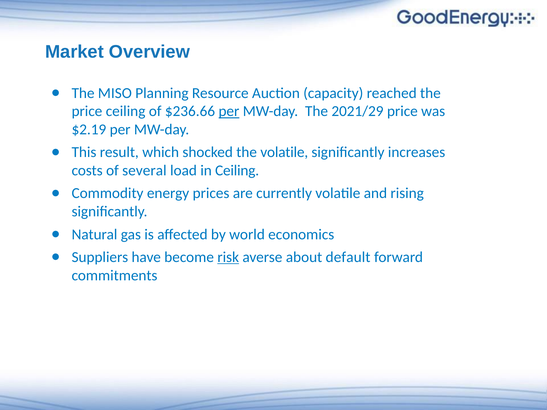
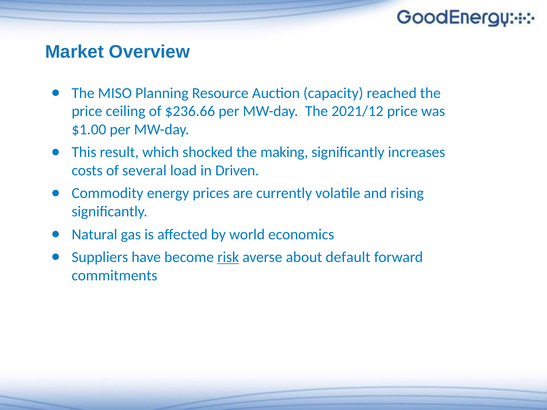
per at (229, 111) underline: present -> none
2021/29: 2021/29 -> 2021/12
$2.19: $2.19 -> $1.00
the volatile: volatile -> making
in Ceiling: Ceiling -> Driven
